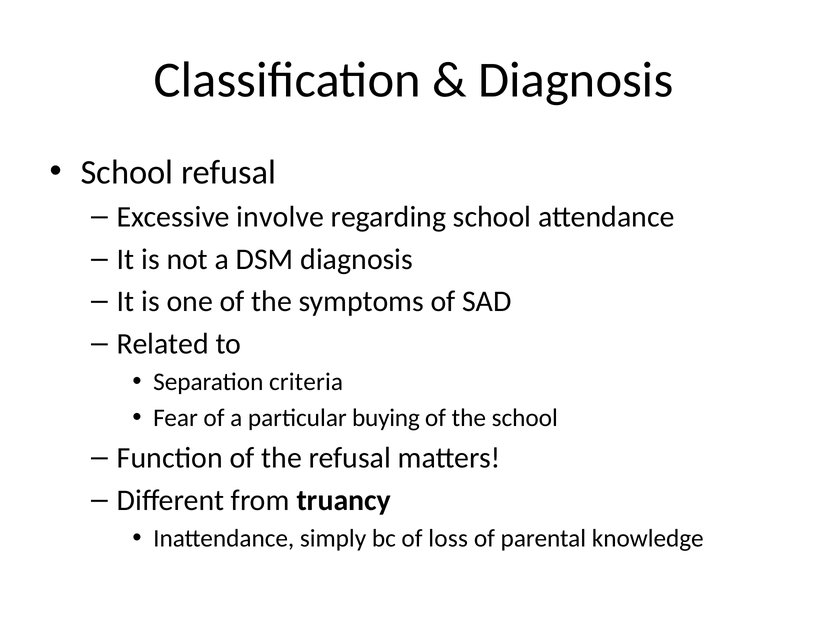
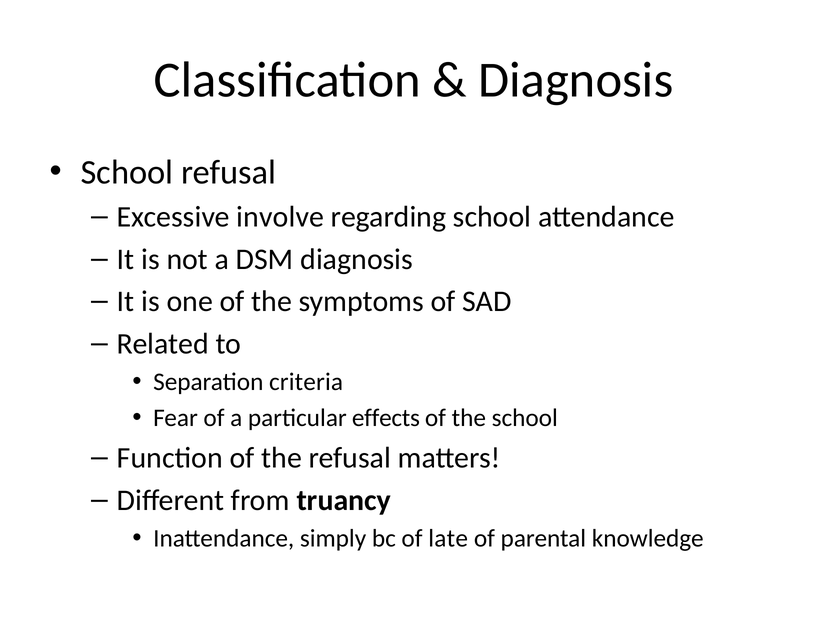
buying: buying -> effects
loss: loss -> late
